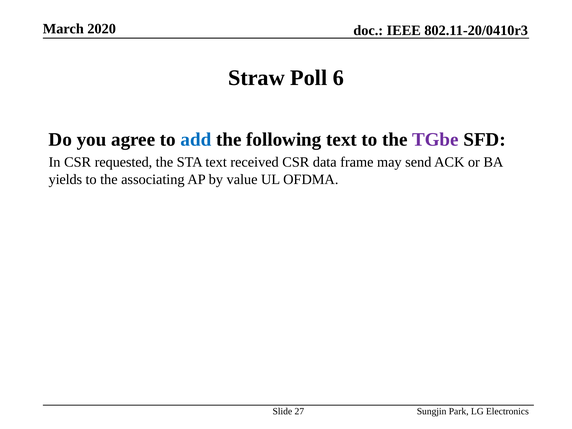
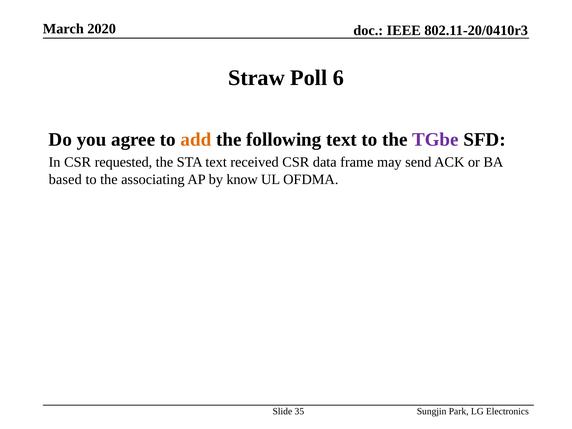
add colour: blue -> orange
yields: yields -> based
value: value -> know
27: 27 -> 35
